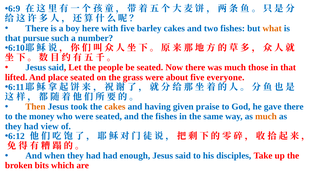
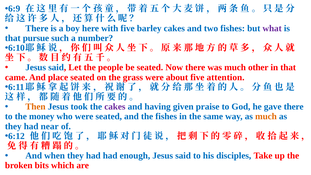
what colour: orange -> purple
those: those -> other
lifted: lifted -> came
everyone: everyone -> attention
cakes at (115, 107) colour: orange -> purple
view: view -> near
